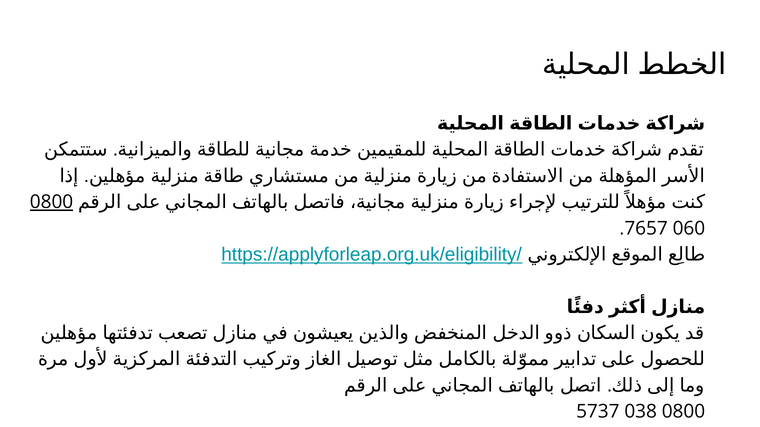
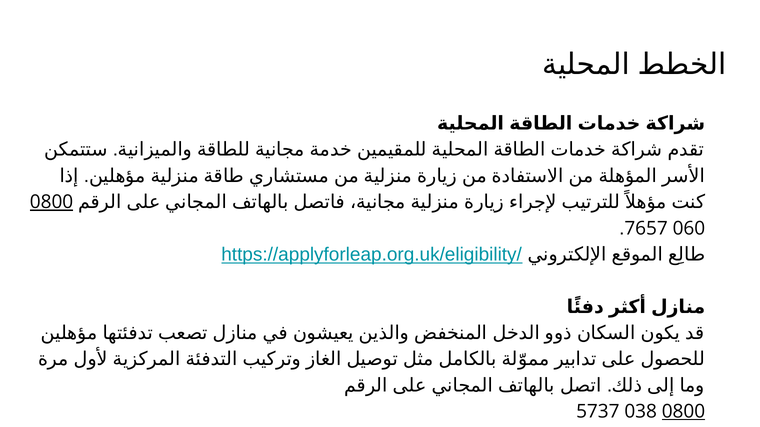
0800 at (683, 412) underline: none -> present
